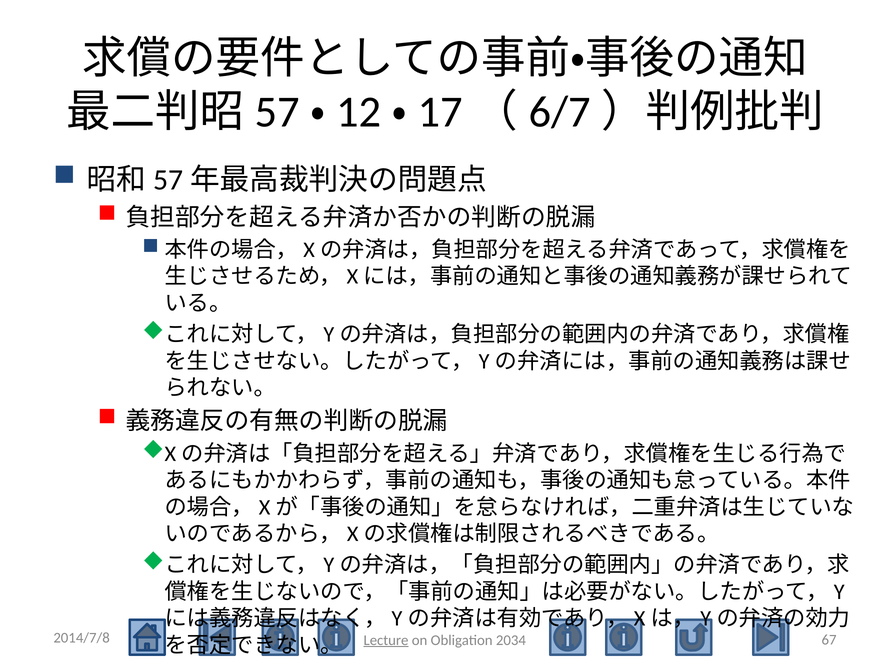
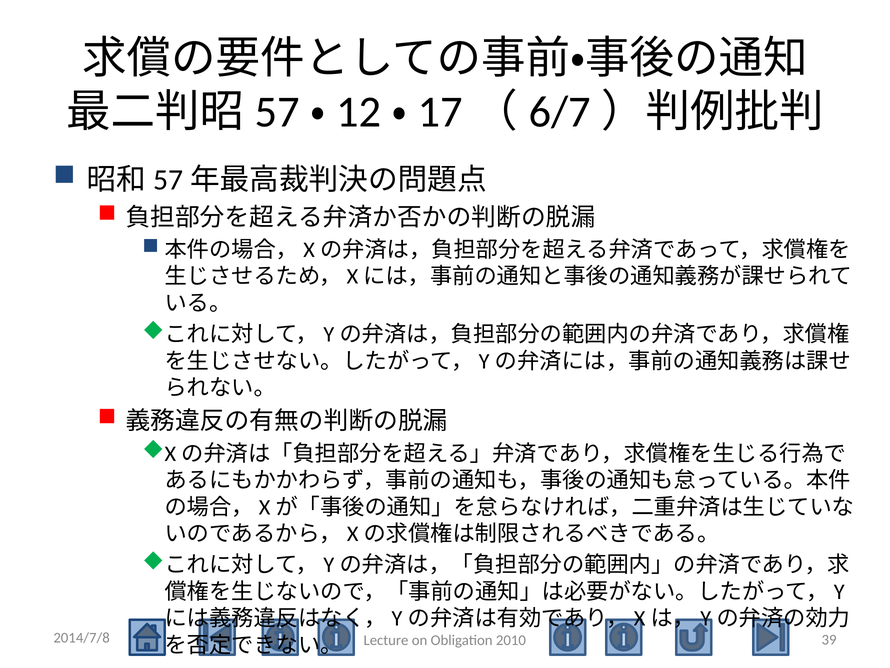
67: 67 -> 39
Lecture underline: present -> none
2034: 2034 -> 2010
